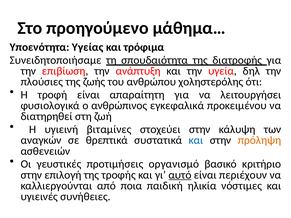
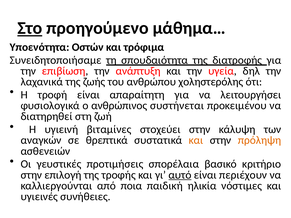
Στο underline: none -> present
Υγείας: Υγείας -> Οστών
πλούσιες: πλούσιες -> λαχανικά
εγκεφαλικά: εγκεφαλικά -> συστήνεται
και at (196, 140) colour: blue -> orange
οργανισμό: οργανισμό -> σπορέλαια
